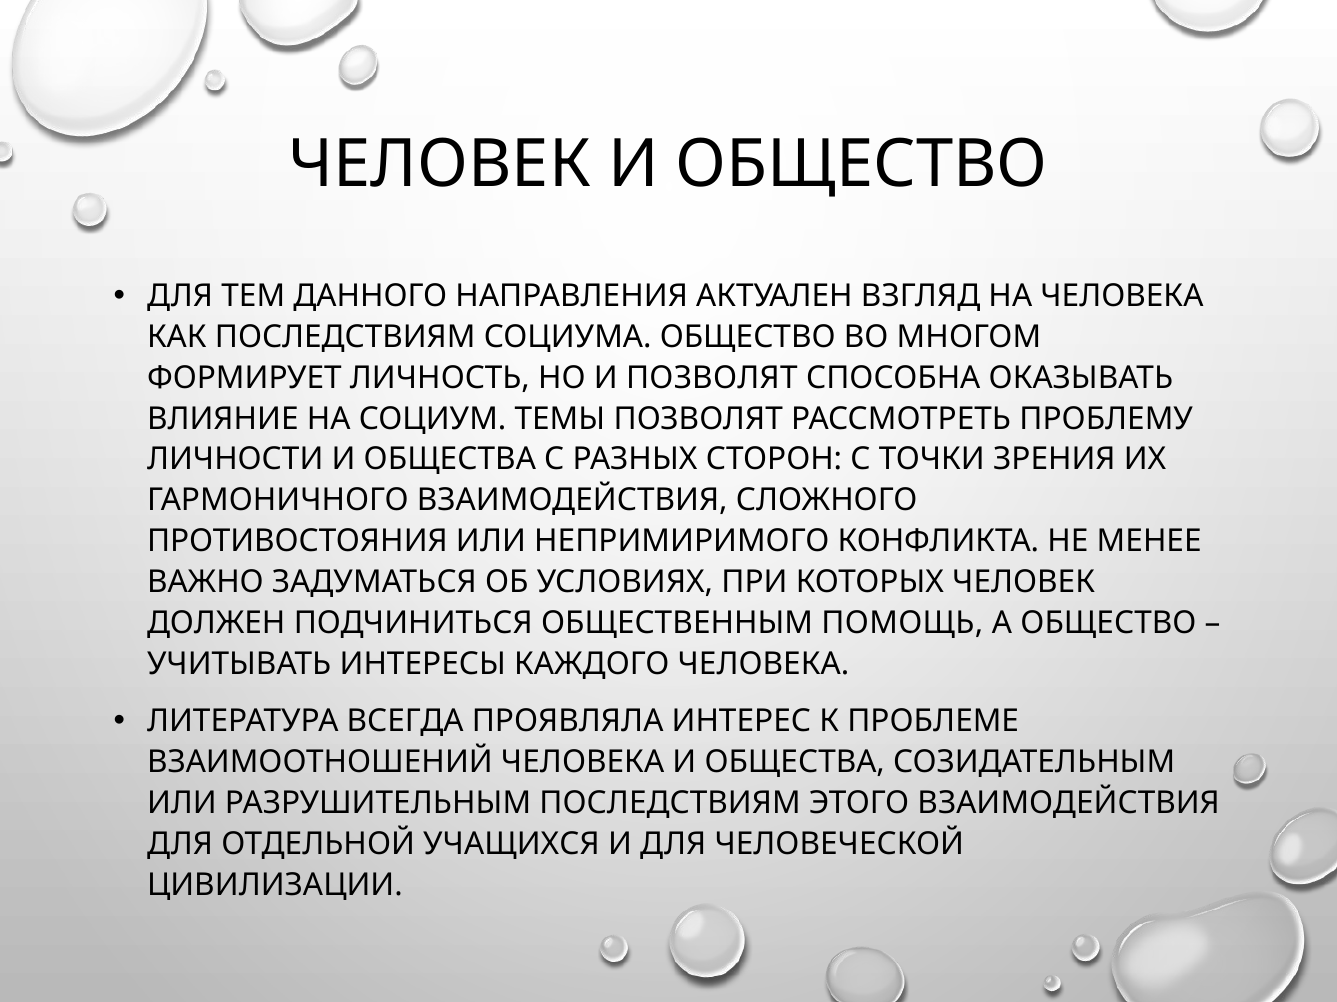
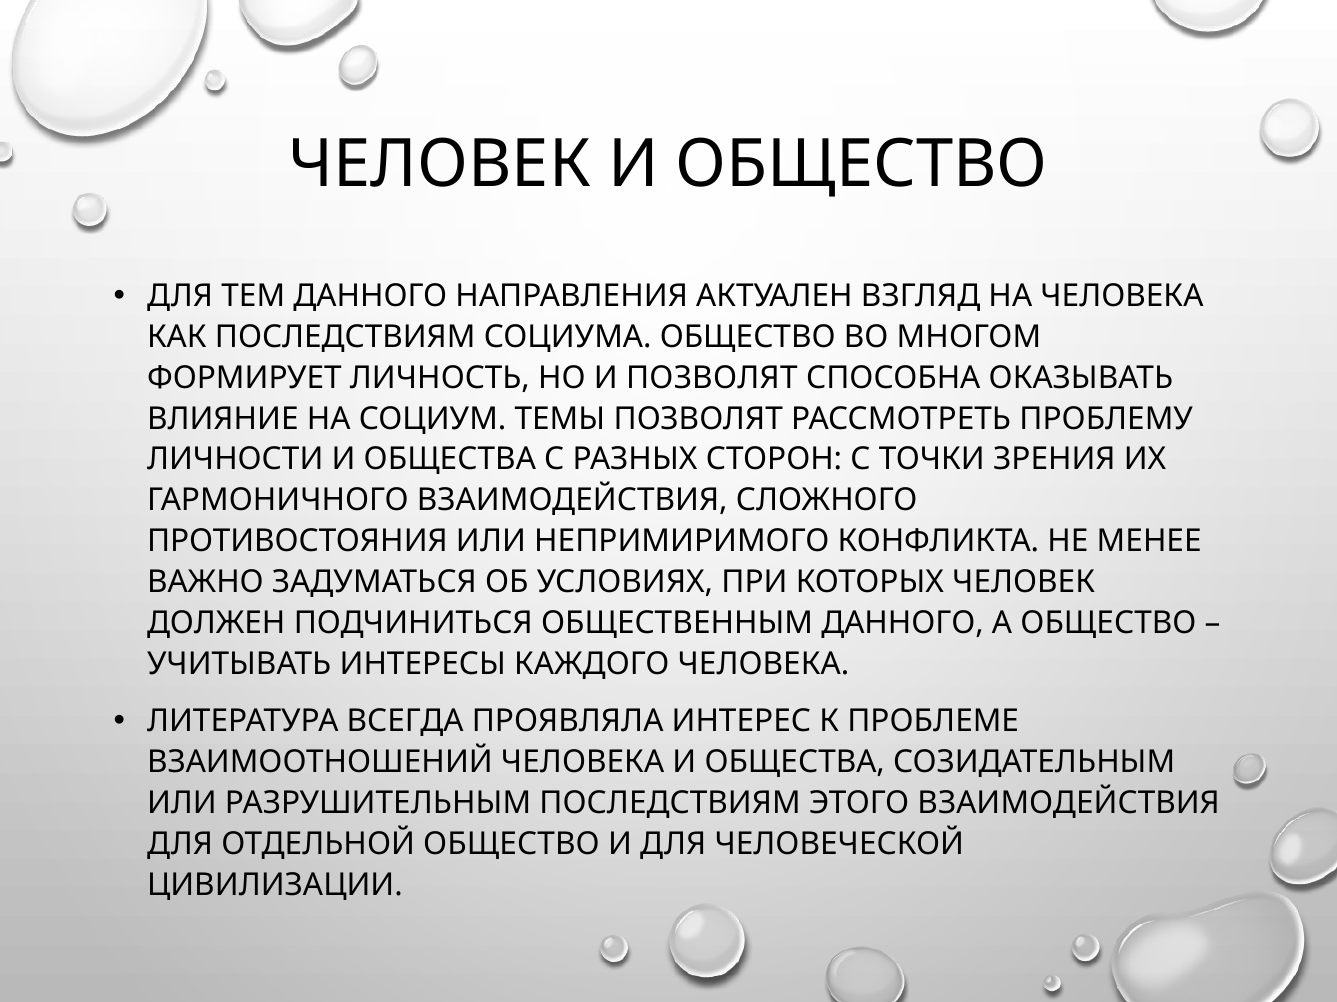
ОБЩЕСТВЕННЫМ ПОМОЩЬ: ПОМОЩЬ -> ДАННОГО
ОТДЕЛЬНОЙ УЧАЩИХСЯ: УЧАЩИХСЯ -> ОБЩЕСТВО
